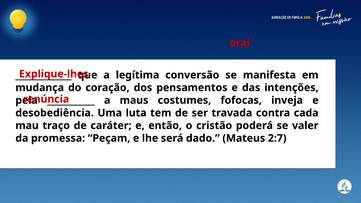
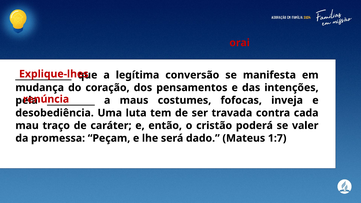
2:7: 2:7 -> 1:7
